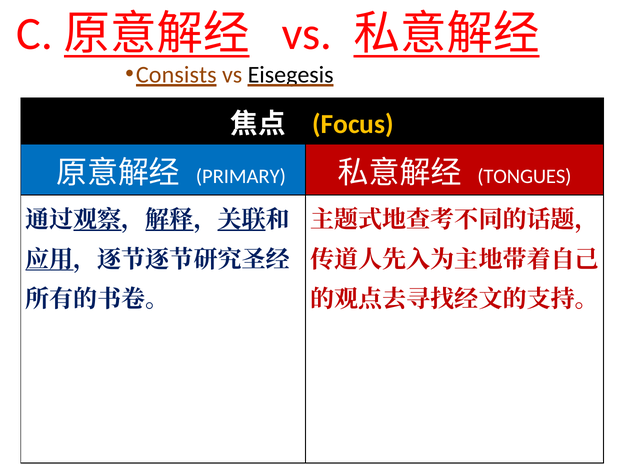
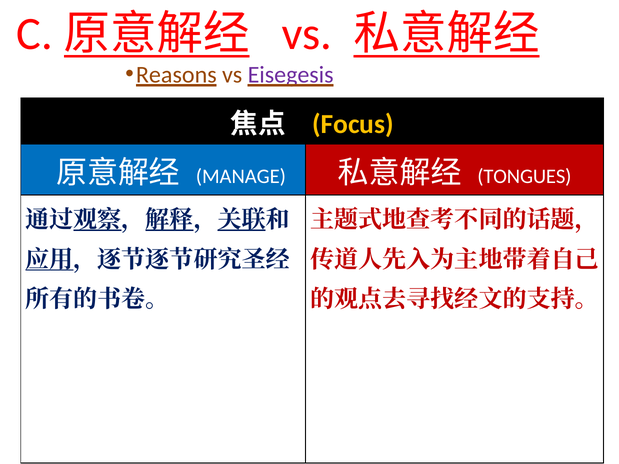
Consists: Consists -> Reasons
Eisegesis colour: black -> purple
PRIMARY: PRIMARY -> MANAGE
